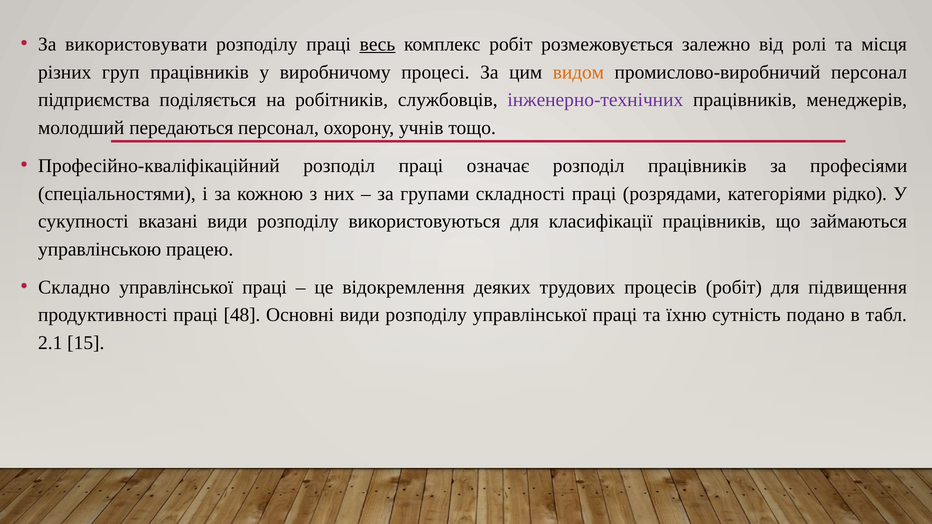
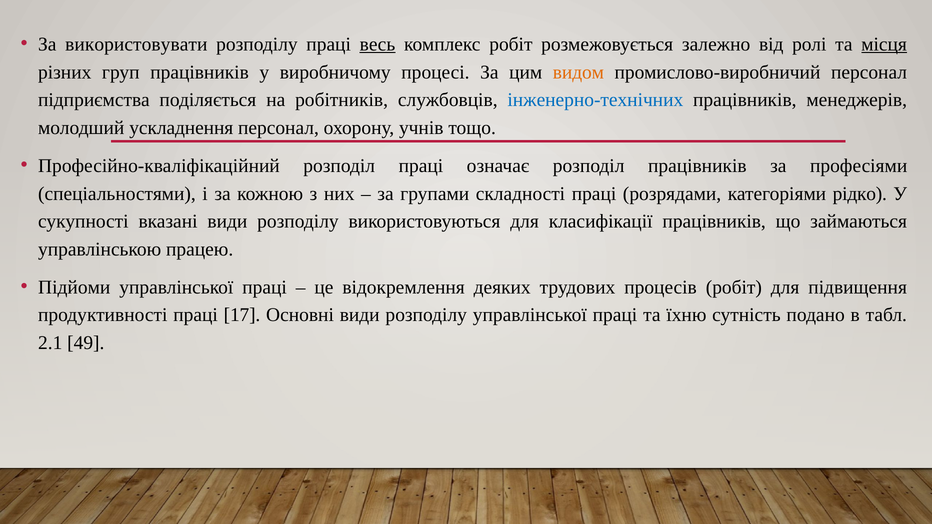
місця underline: none -> present
інженерно-технічних colour: purple -> blue
передаються: передаються -> ускладнення
Складно: Складно -> Підйоми
48: 48 -> 17
15: 15 -> 49
